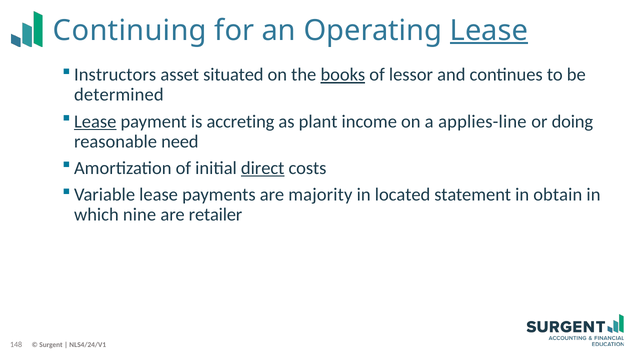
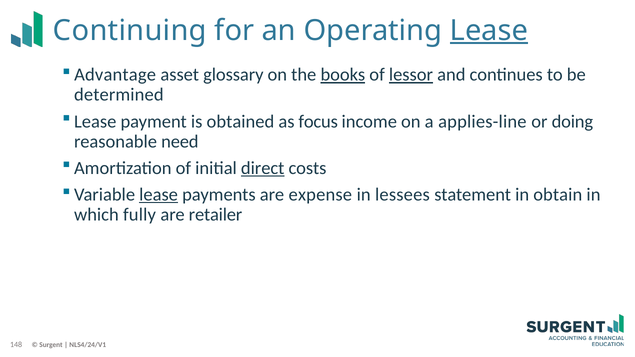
Instructors: Instructors -> Advantage
situated: situated -> glossary
lessor underline: none -> present
Lease at (95, 121) underline: present -> none
accreting: accreting -> obtained
plant: plant -> focus
lease at (159, 195) underline: none -> present
majority: majority -> expense
located: located -> lessees
nine: nine -> fully
